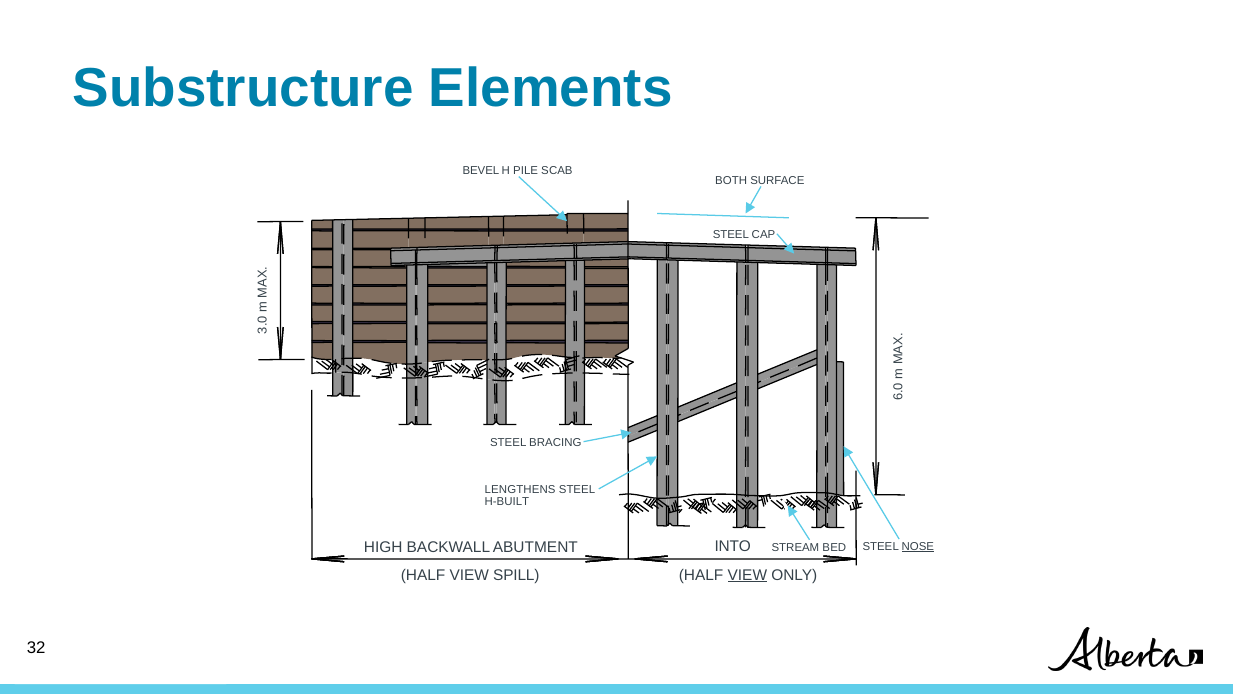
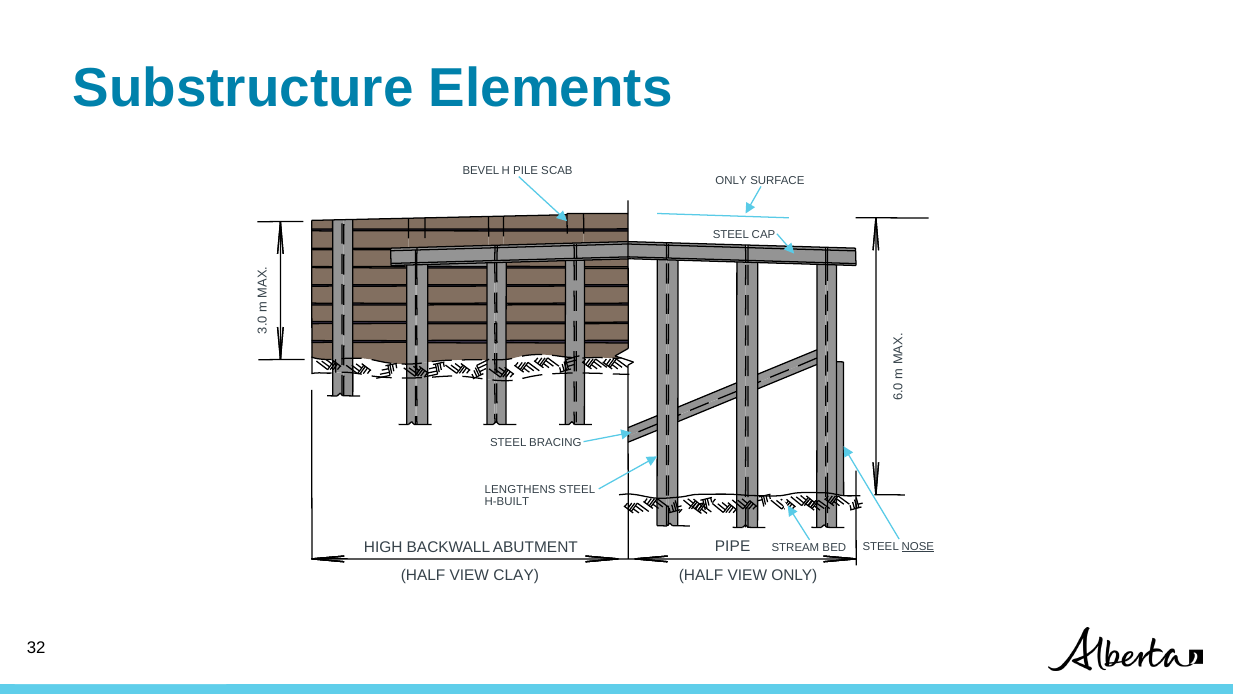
BOTH at (731, 180): BOTH -> ONLY
INTO: INTO -> PIPE
SPILL: SPILL -> CLAY
VIEW at (747, 575) underline: present -> none
